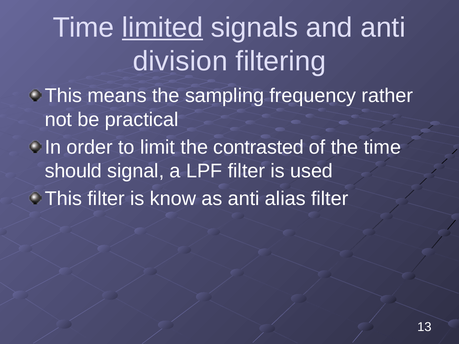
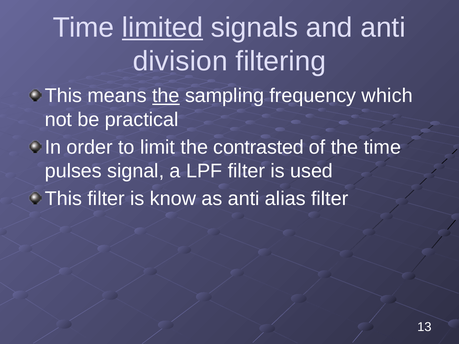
the at (166, 96) underline: none -> present
rather: rather -> which
should: should -> pulses
